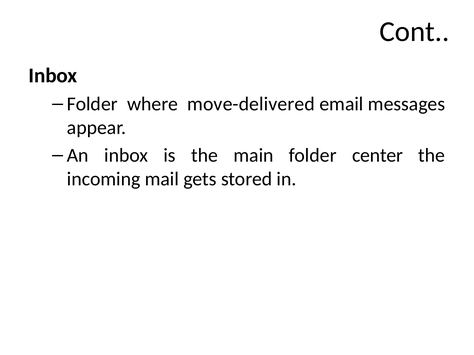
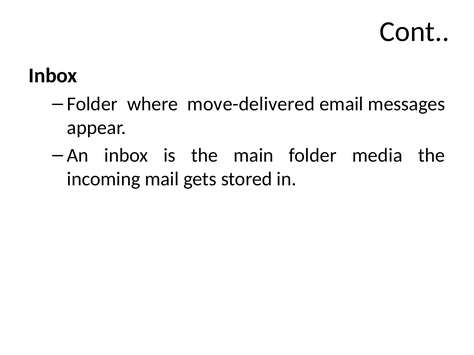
center: center -> media
